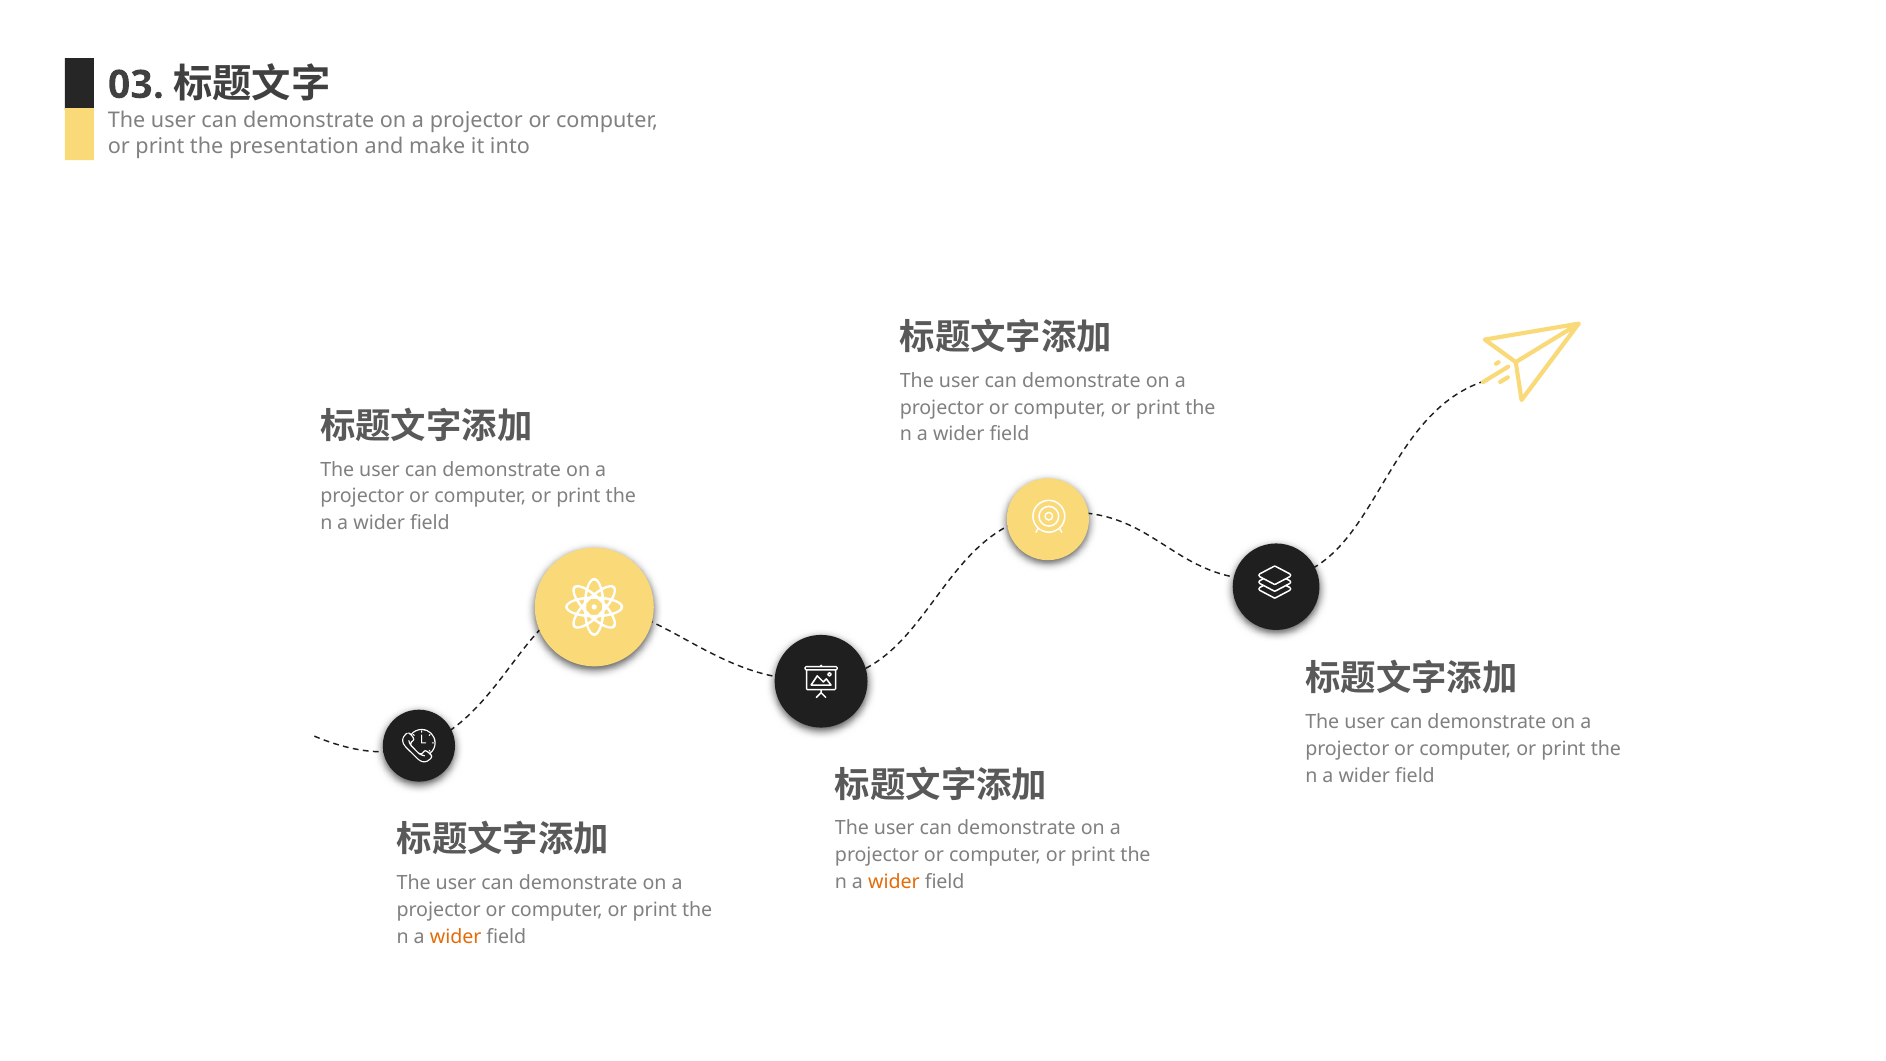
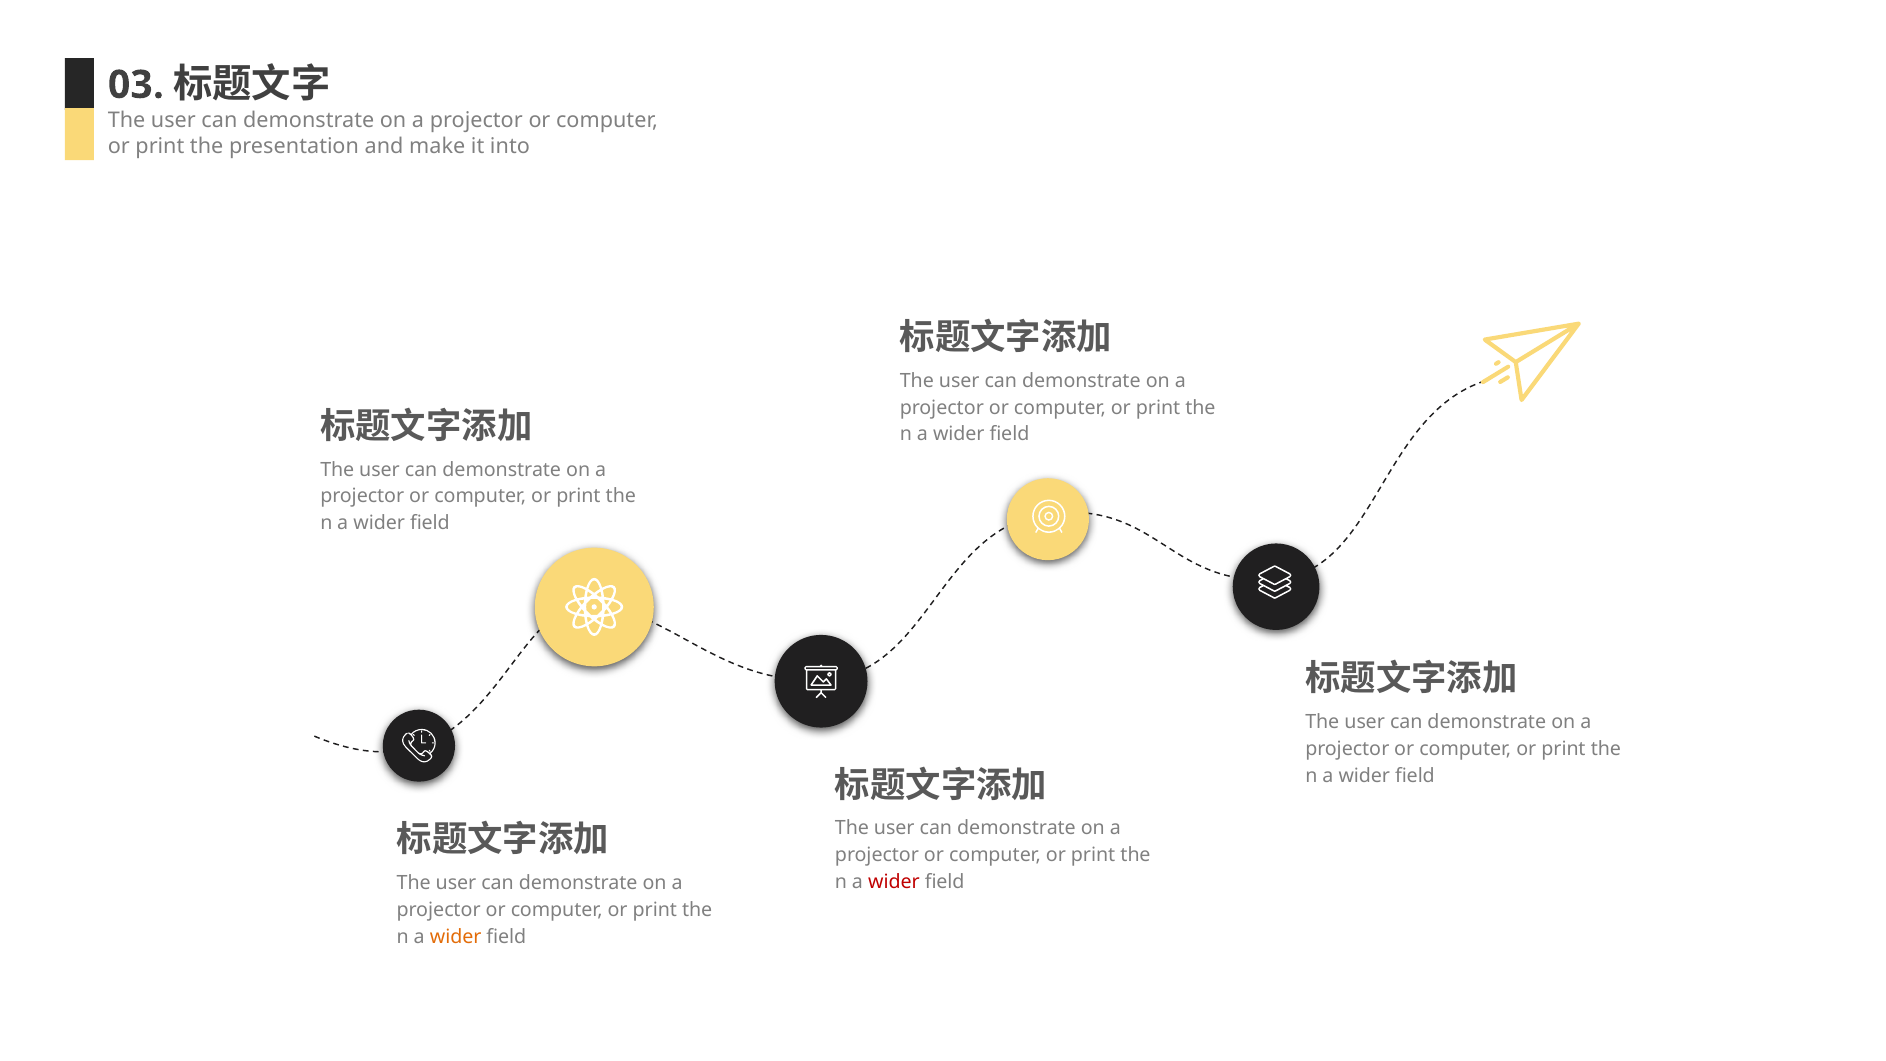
wider at (894, 882) colour: orange -> red
